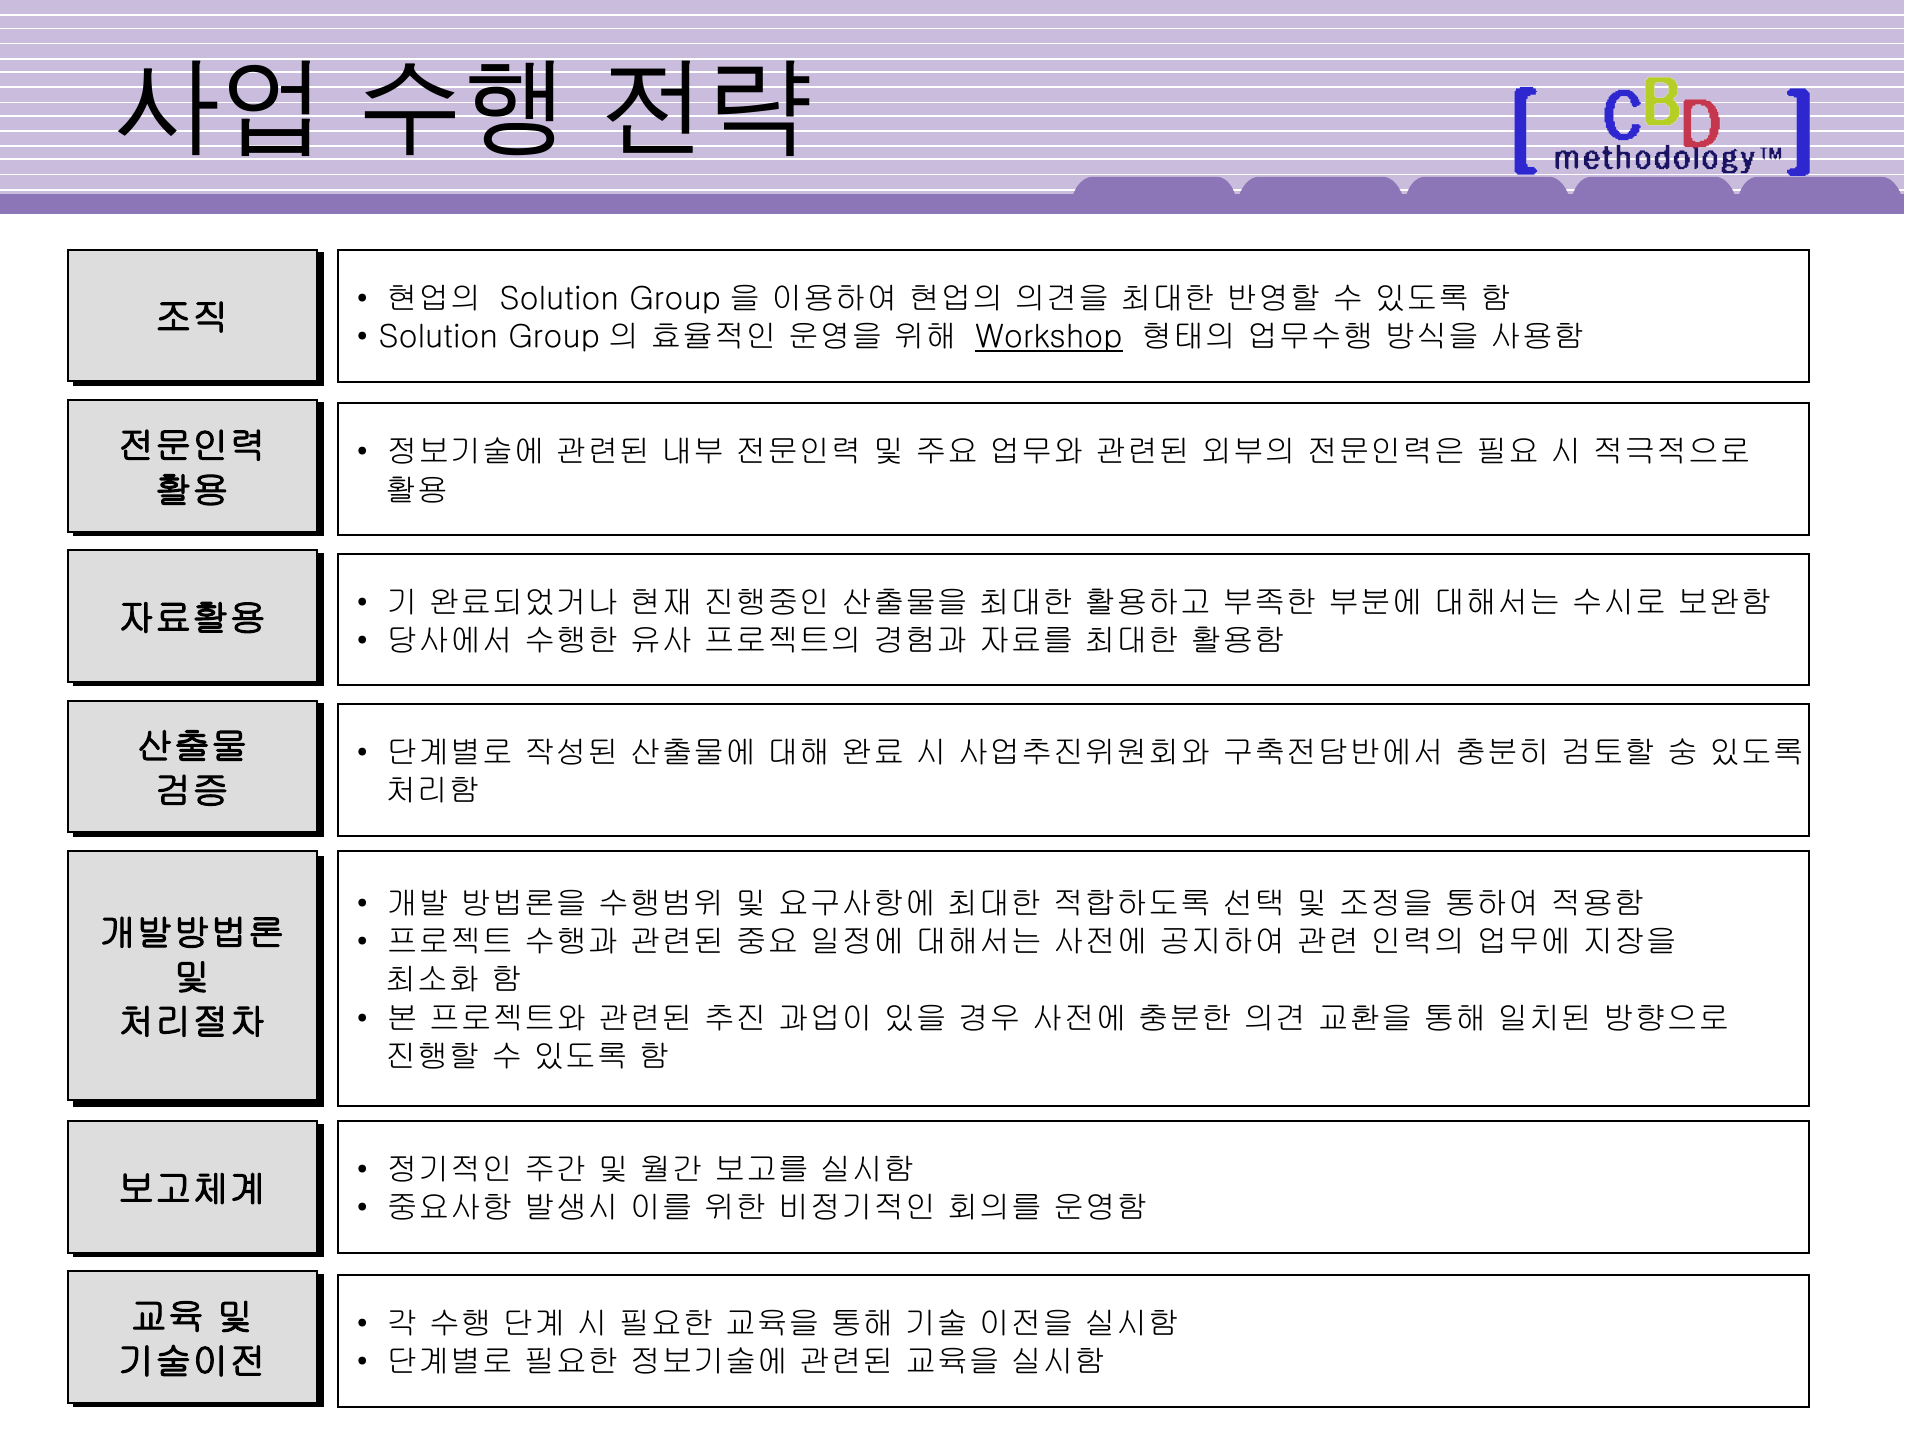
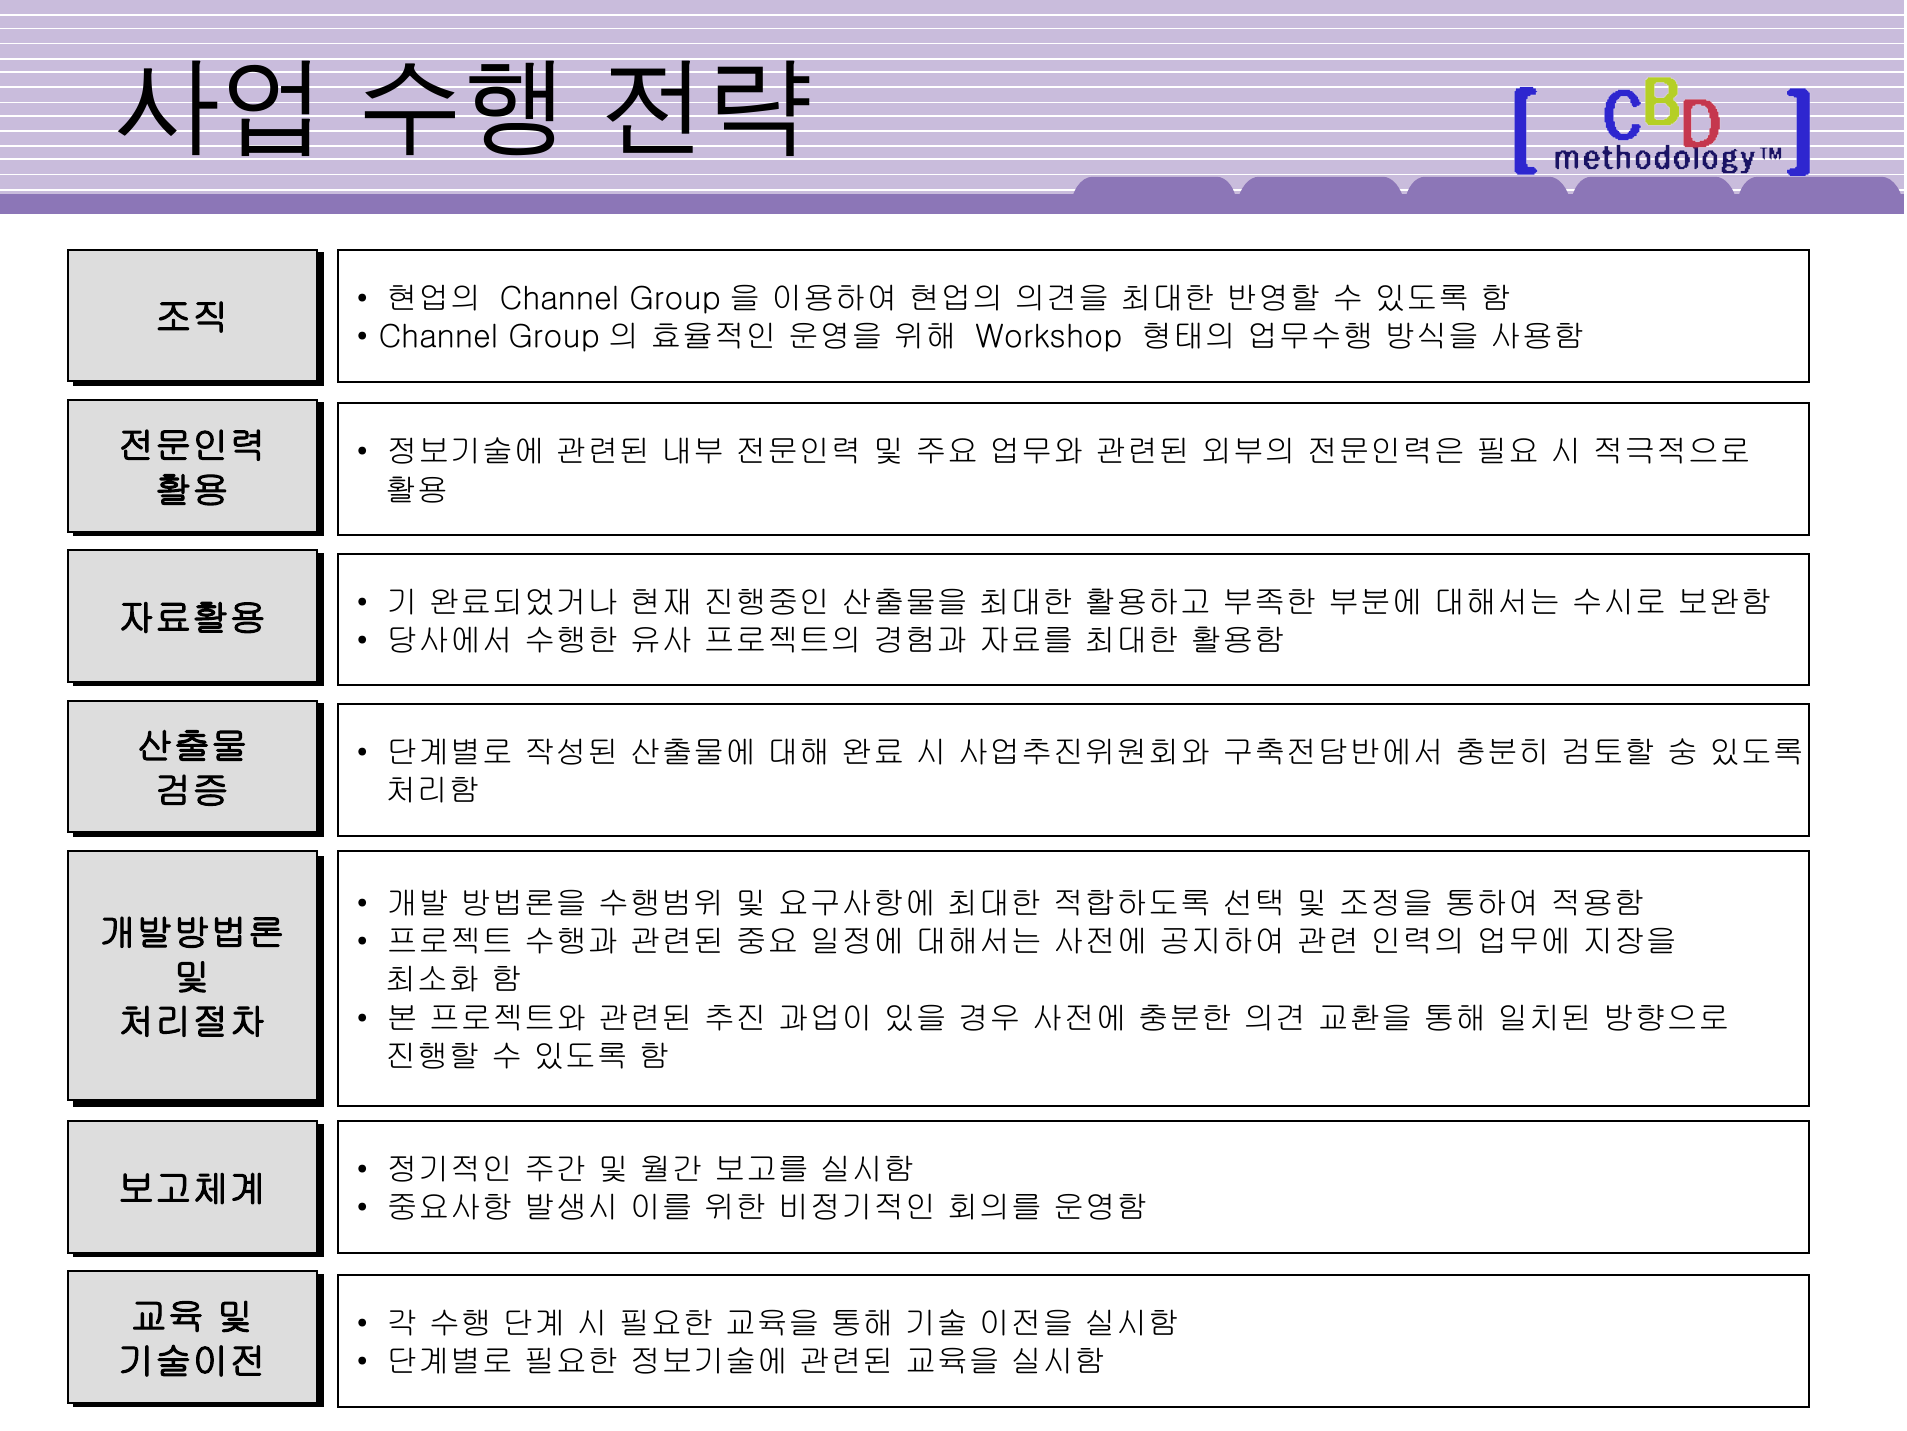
Solution at (559, 299): Solution -> Channel
Solution at (438, 337): Solution -> Channel
Workshop underline: present -> none
